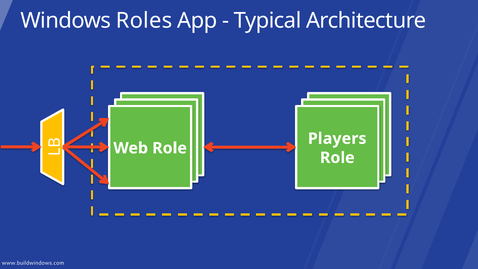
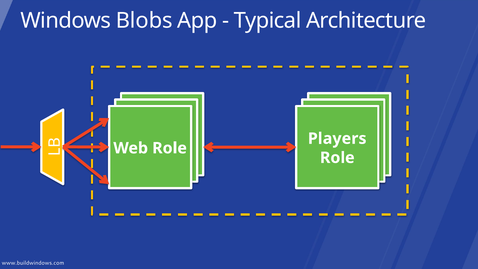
Roles: Roles -> Blobs
